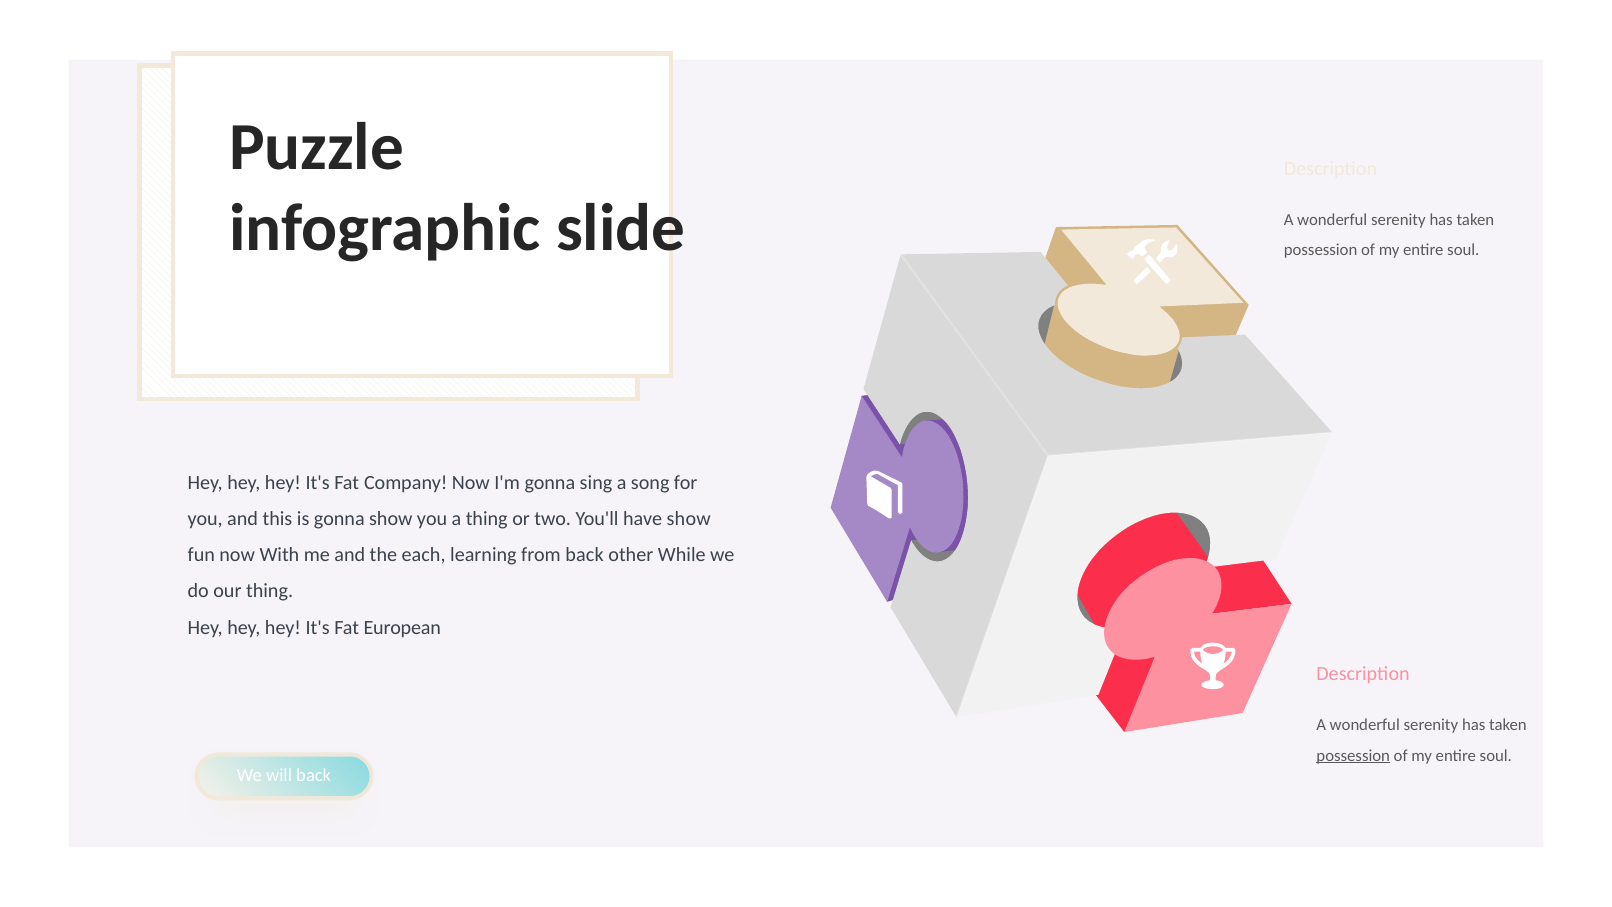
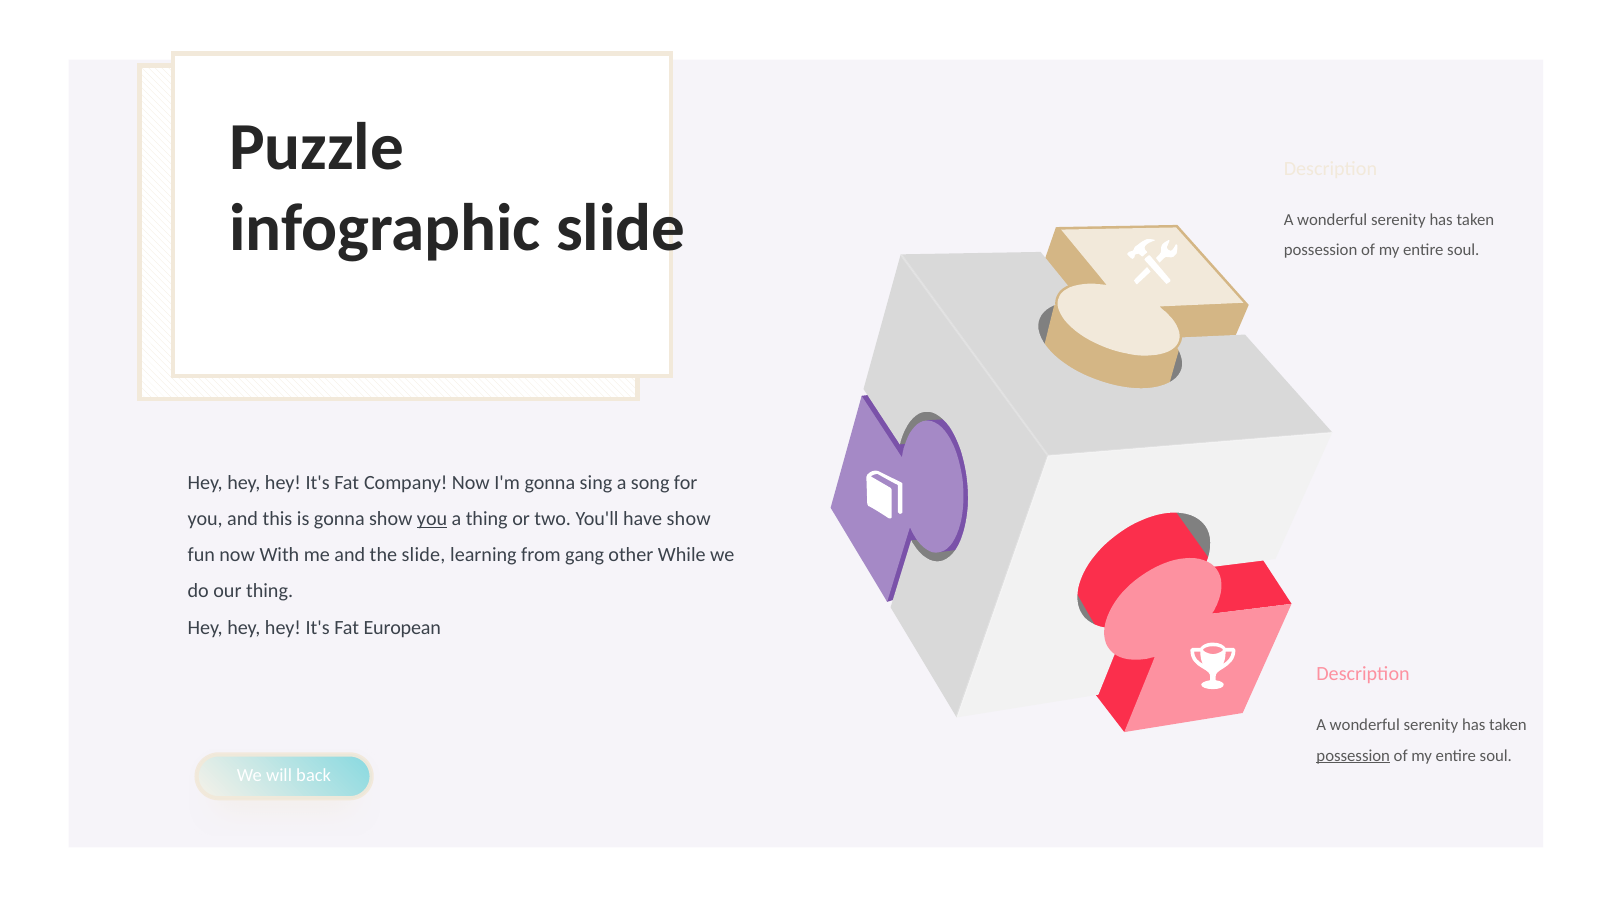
you at (432, 519) underline: none -> present
the each: each -> slide
from back: back -> gang
